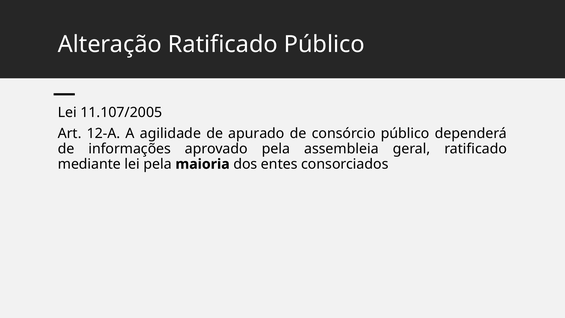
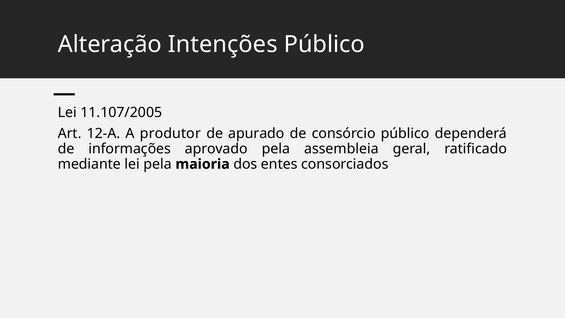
Alteração Ratificado: Ratificado -> Intenções
agilidade: agilidade -> produtor
